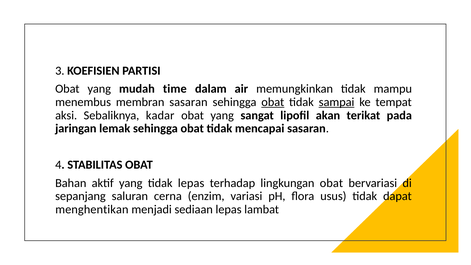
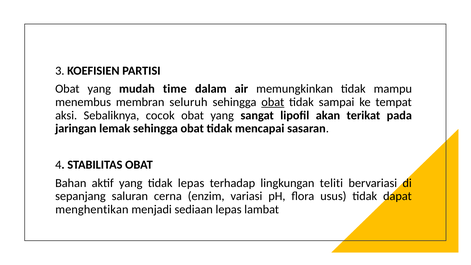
membran sasaran: sasaran -> seluruh
sampai underline: present -> none
kadar: kadar -> cocok
lingkungan obat: obat -> teliti
